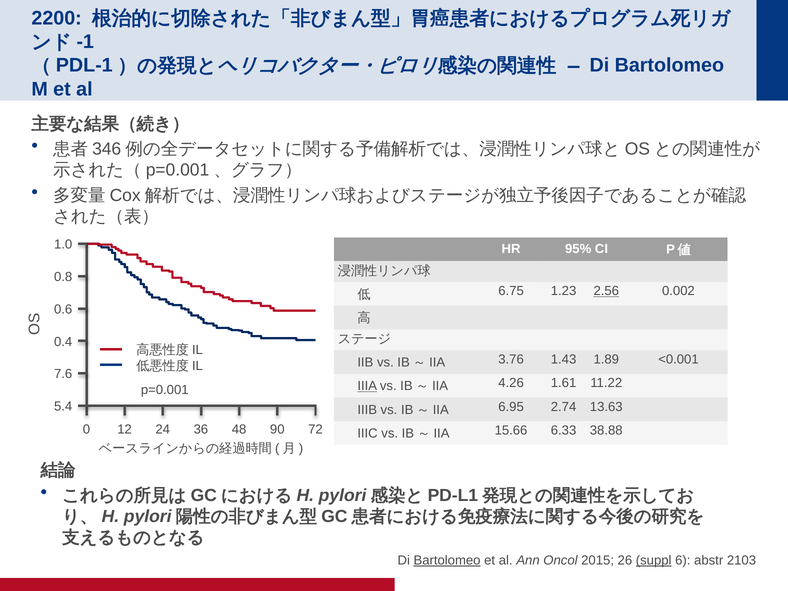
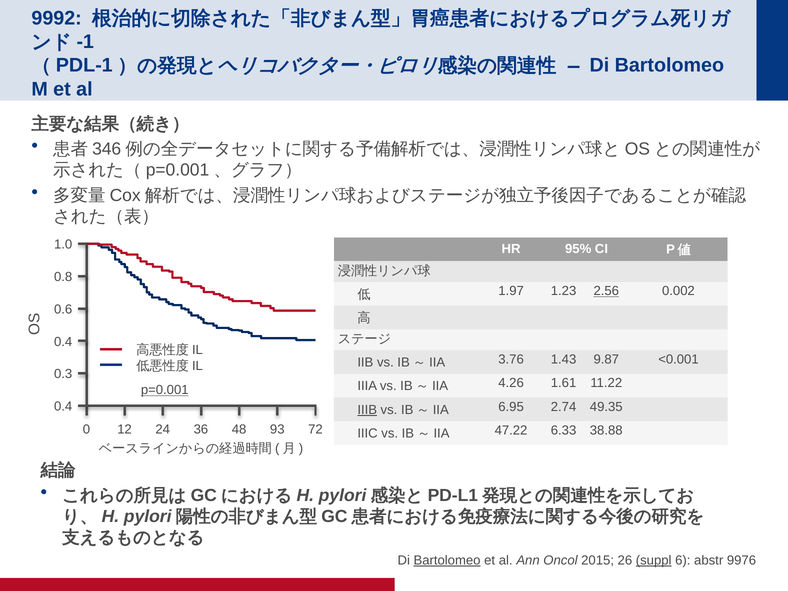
2200: 2200 -> 9992
6.75: 6.75 -> 1.97
1.89: 1.89 -> 9.87
7.6: 7.6 -> 0.3
IIIA underline: present -> none
p=0.001 underline: none -> present
5.4 at (63, 406): 5.4 -> 0.4
IIIB underline: none -> present
13.63: 13.63 -> 49.35
90: 90 -> 93
15.66: 15.66 -> 47.22
2103: 2103 -> 9976
